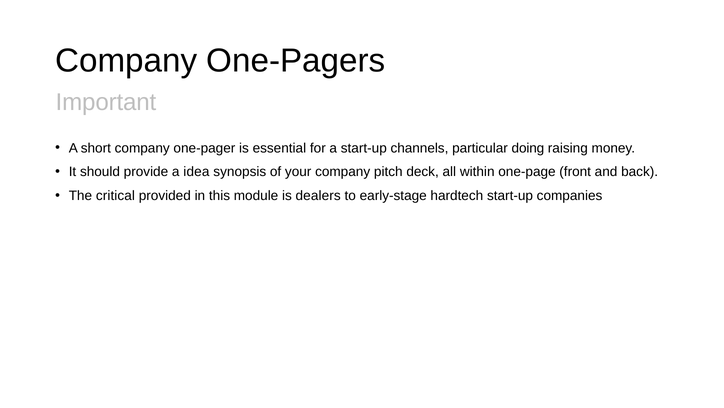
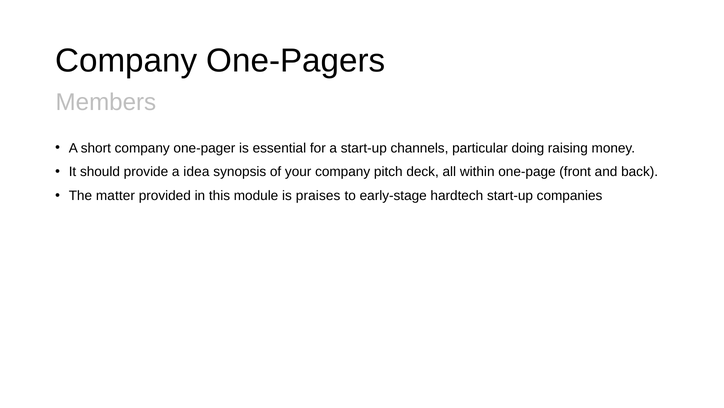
Important: Important -> Members
critical: critical -> matter
dealers: dealers -> praises
